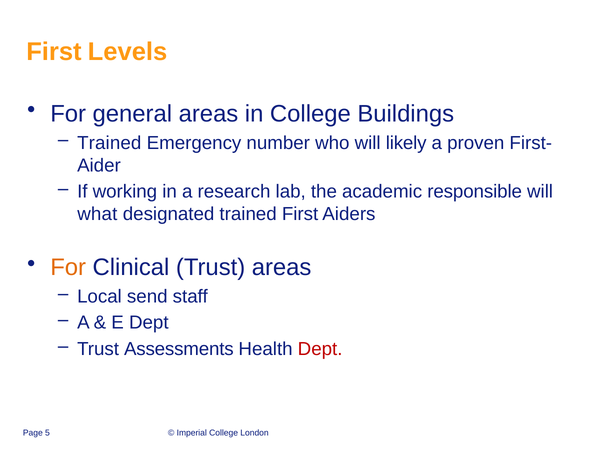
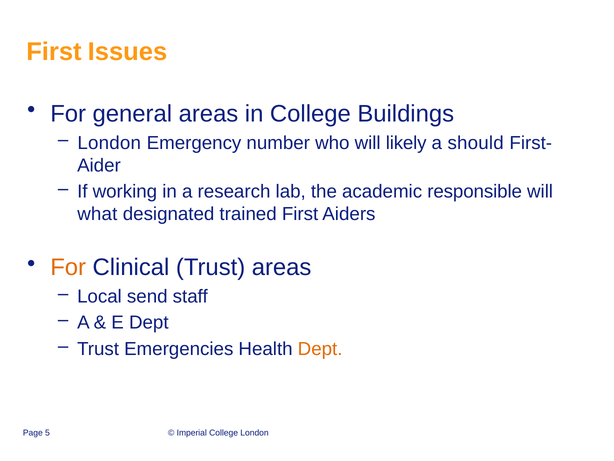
Levels: Levels -> Issues
Trained at (109, 143): Trained -> London
proven: proven -> should
Assessments: Assessments -> Emergencies
Dept at (320, 349) colour: red -> orange
